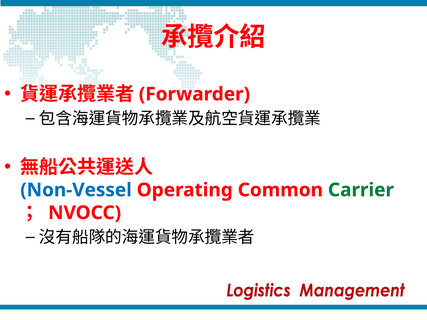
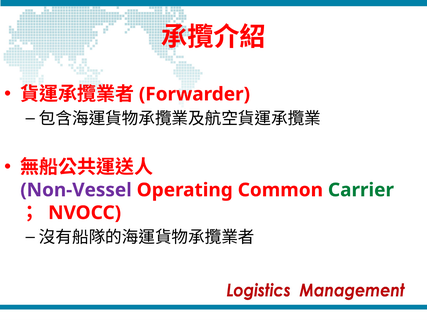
Non-Vessel colour: blue -> purple
